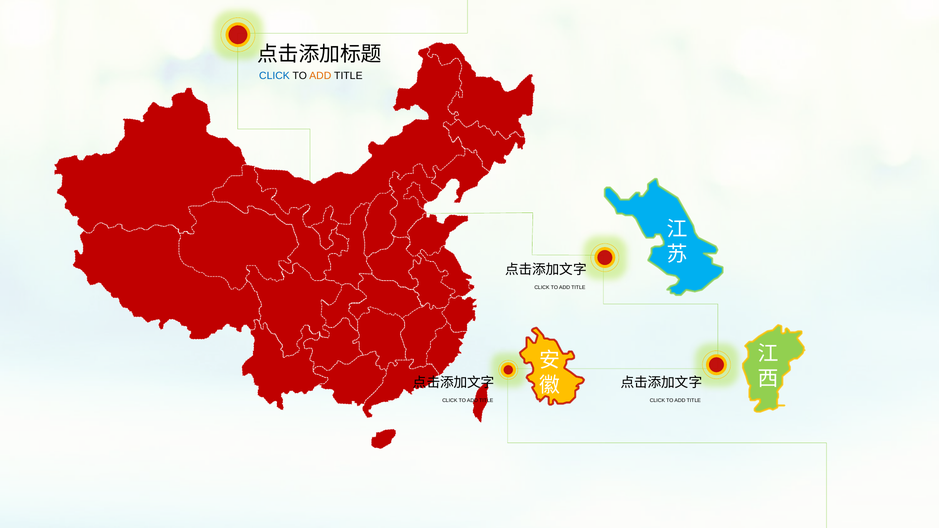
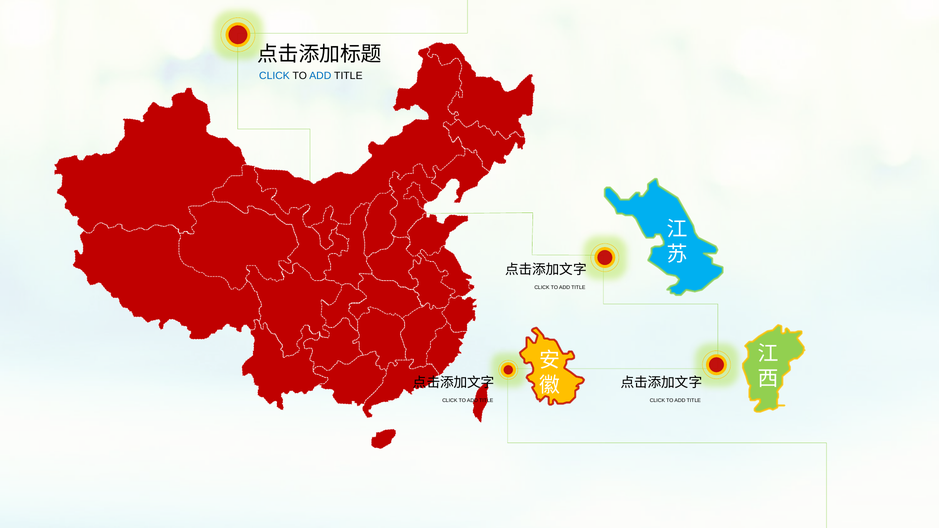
ADD at (320, 76) colour: orange -> blue
